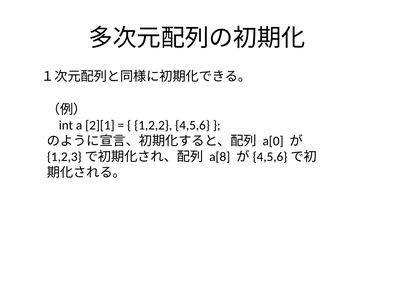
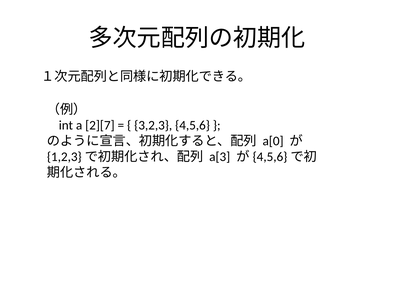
2][1: 2][1 -> 2][7
1,2,2: 1,2,2 -> 3,2,3
a[8: a[8 -> a[3
